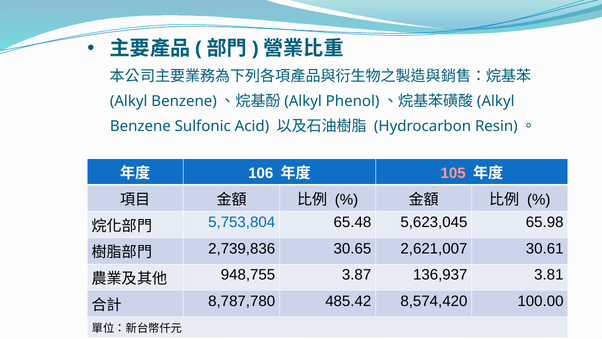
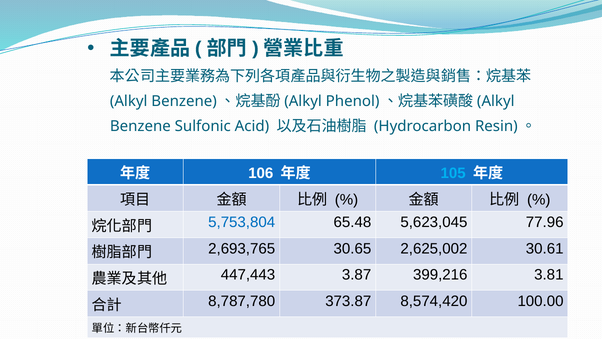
105 colour: pink -> light blue
65.98: 65.98 -> 77.96
2,739,836: 2,739,836 -> 2,693,765
2,621,007: 2,621,007 -> 2,625,002
948,755: 948,755 -> 447,443
136,937: 136,937 -> 399,216
485.42: 485.42 -> 373.87
